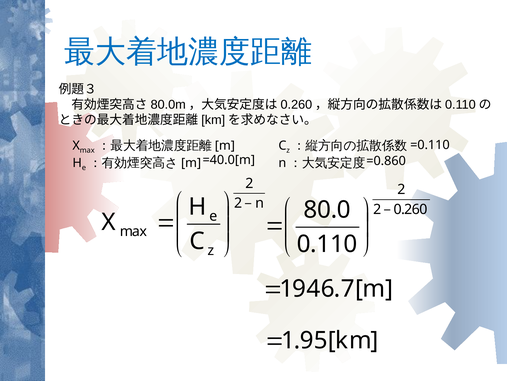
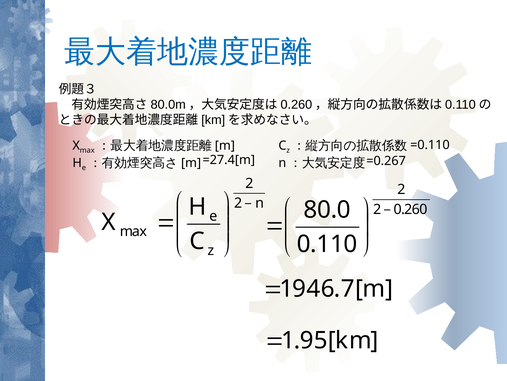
=0.860: =0.860 -> =0.267
=40.0[m: =40.0[m -> =27.4[m
